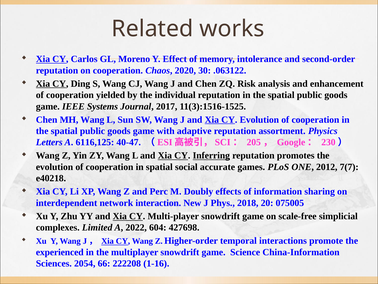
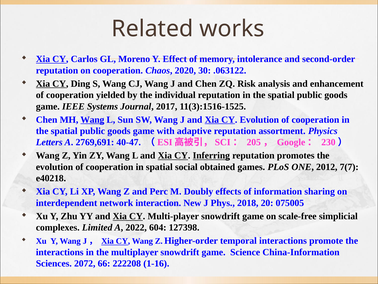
Wang at (92, 119) underline: none -> present
6116,125: 6116,125 -> 2769,691
accurate: accurate -> obtained
427698: 427698 -> 127398
experienced at (60, 252): experienced -> interactions
2054: 2054 -> 2072
